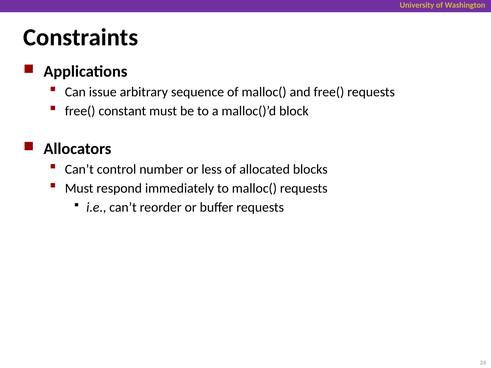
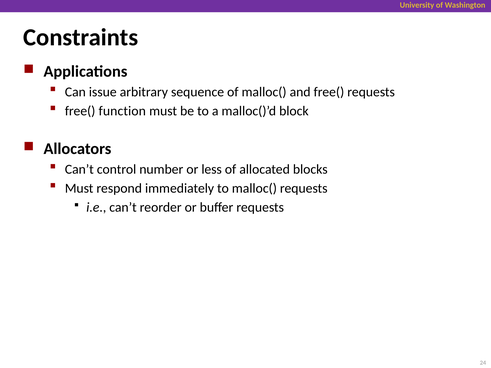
constant: constant -> function
